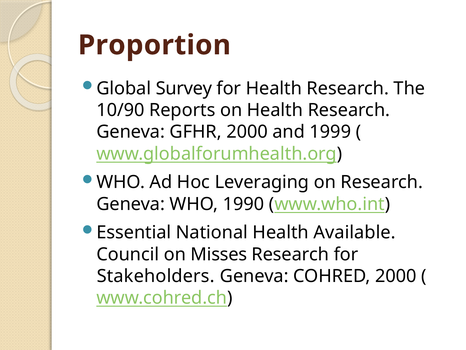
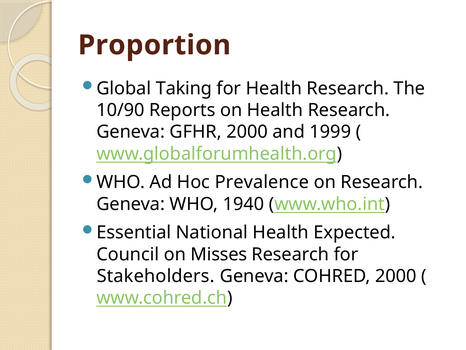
Survey: Survey -> Taking
Leveraging: Leveraging -> Prevalence
1990: 1990 -> 1940
Available: Available -> Expected
